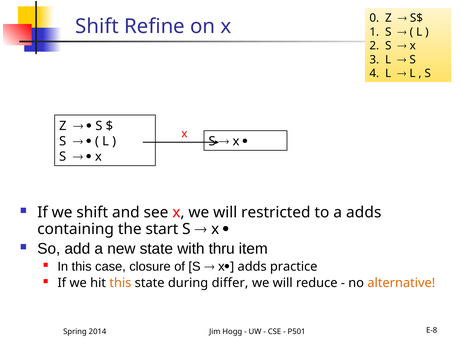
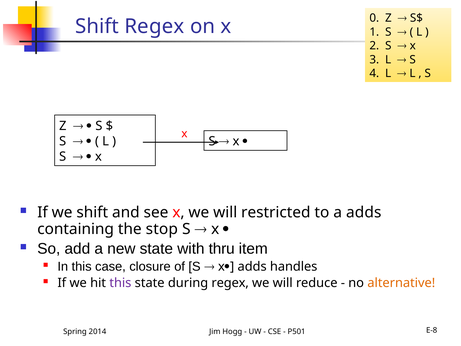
Shift Refine: Refine -> Regex
start: start -> stop
practice: practice -> handles
this at (120, 283) colour: orange -> purple
during differ: differ -> regex
